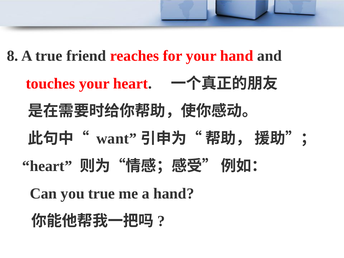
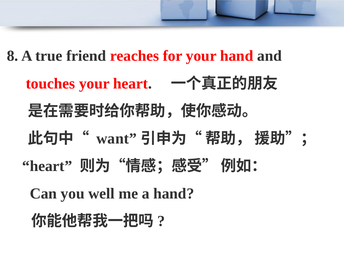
you true: true -> well
